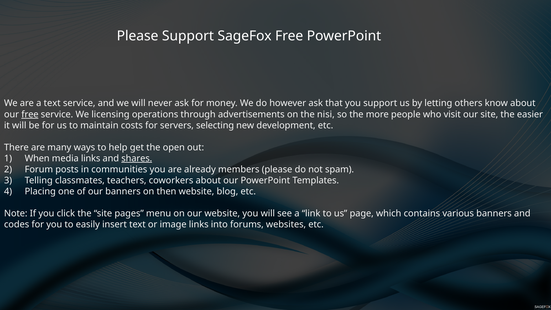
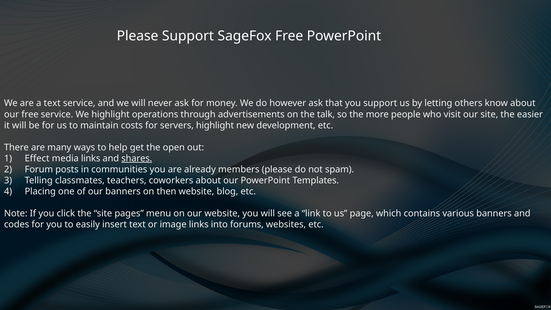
free at (30, 114) underline: present -> none
We licensing: licensing -> highlight
nisi: nisi -> talk
servers selecting: selecting -> highlight
When: When -> Effect
